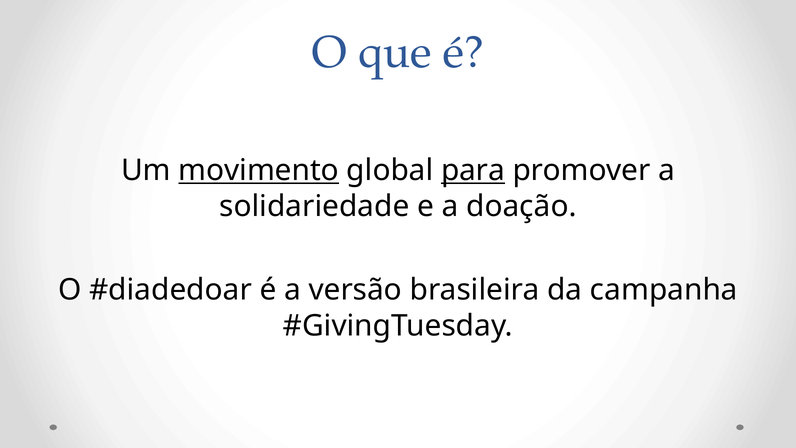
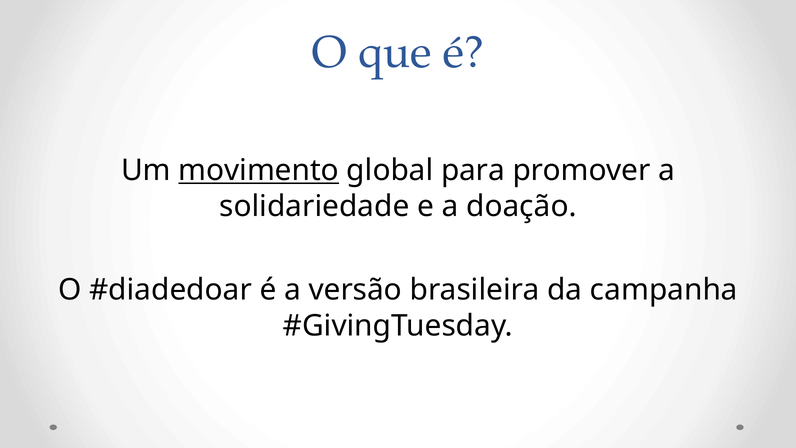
para underline: present -> none
